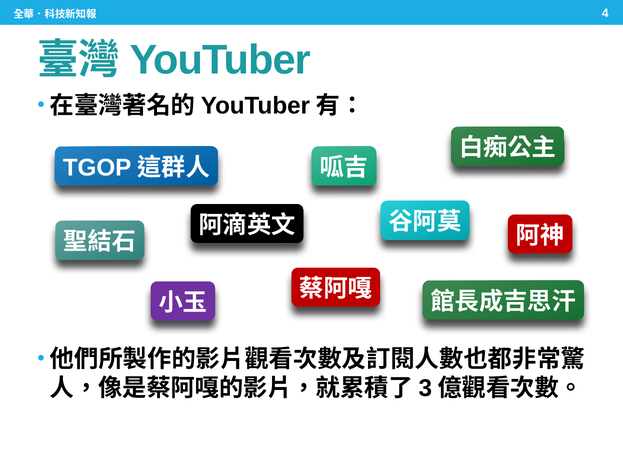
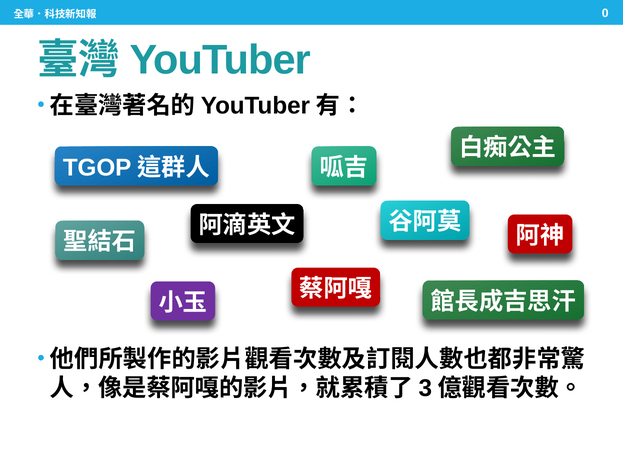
4: 4 -> 0
